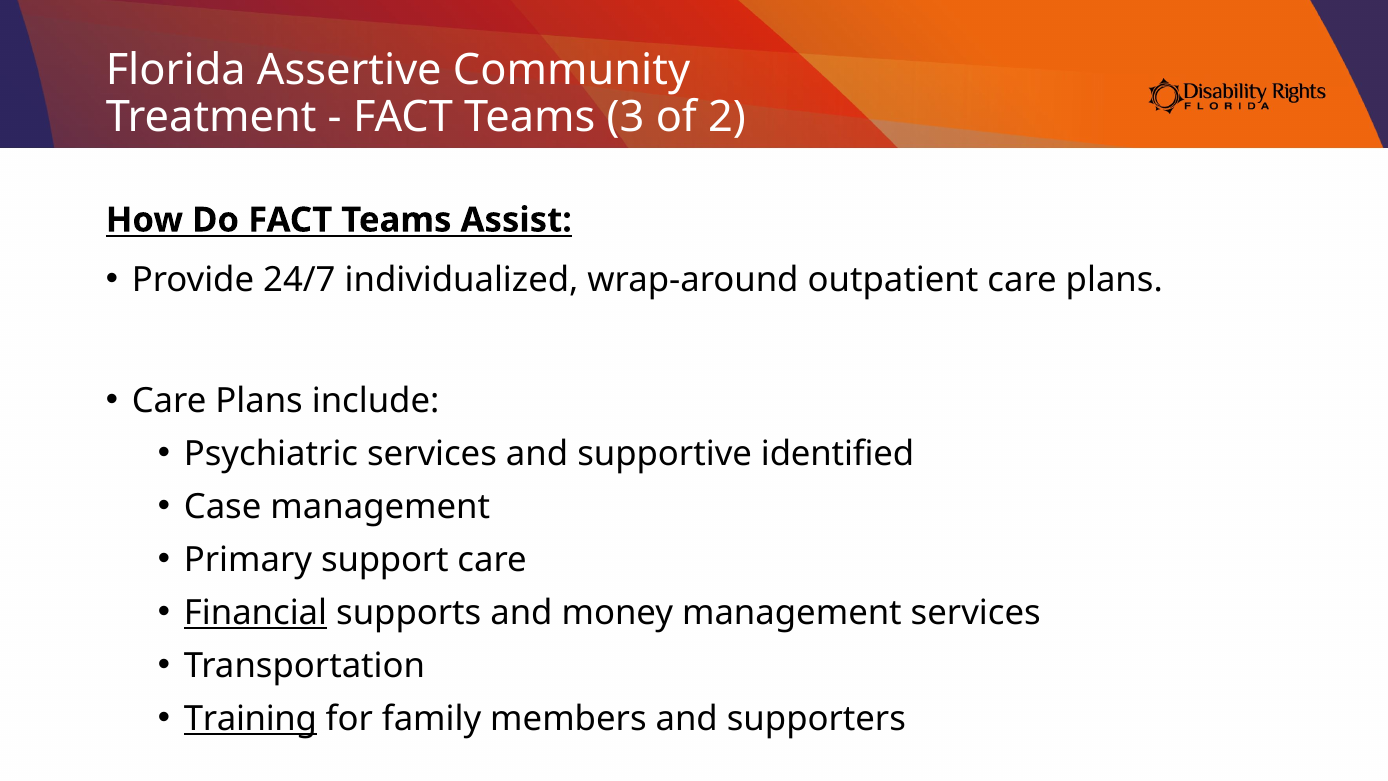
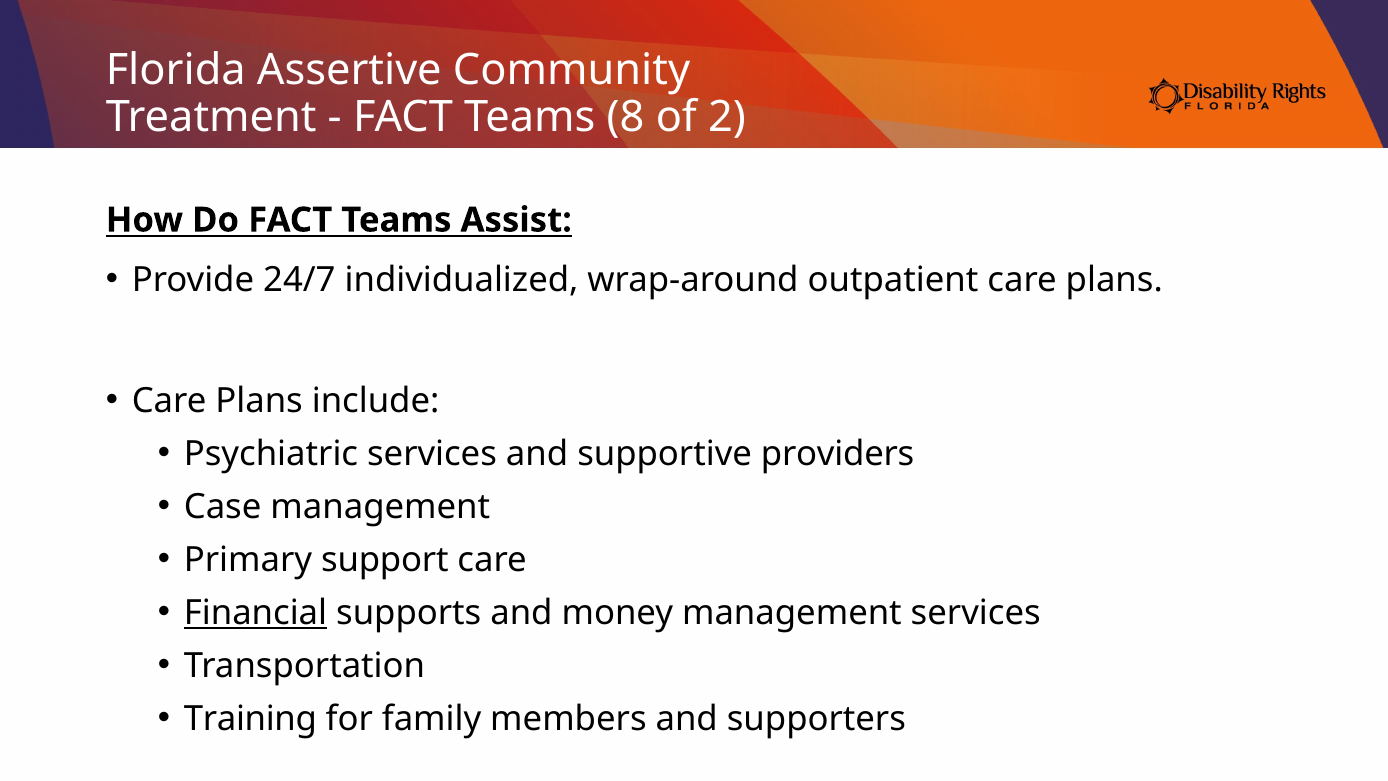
3: 3 -> 8
identified: identified -> providers
Training underline: present -> none
